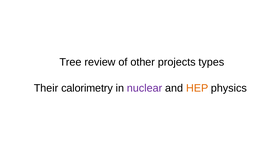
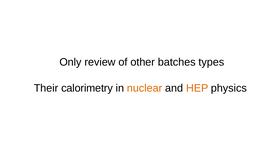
Tree: Tree -> Only
projects: projects -> batches
nuclear colour: purple -> orange
